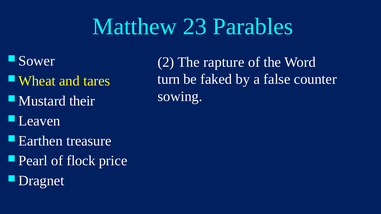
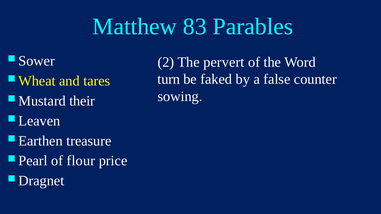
23: 23 -> 83
rapture: rapture -> pervert
flock: flock -> flour
